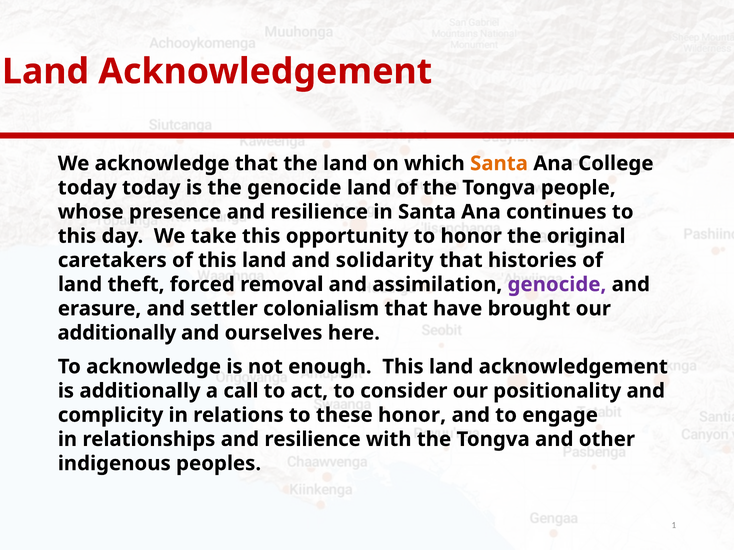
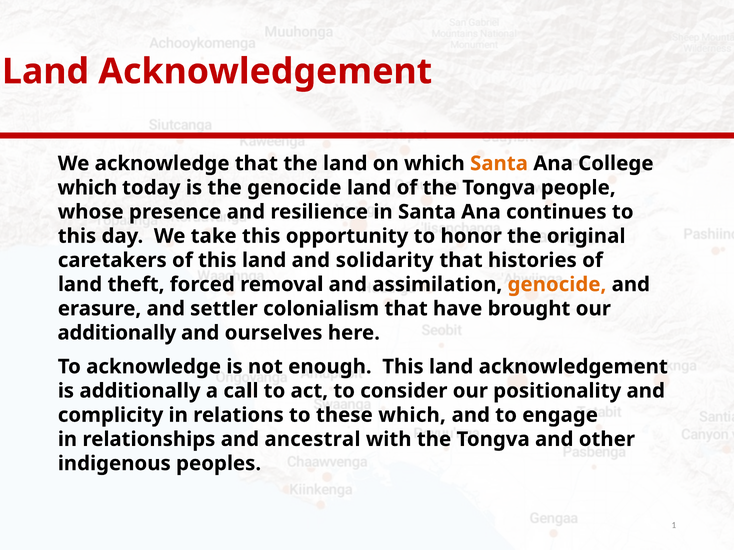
today at (87, 188): today -> which
genocide at (557, 285) colour: purple -> orange
these honor: honor -> which
relationships and resilience: resilience -> ancestral
